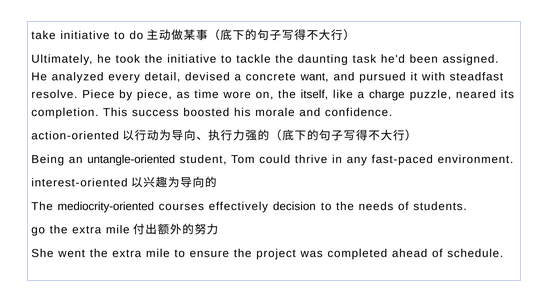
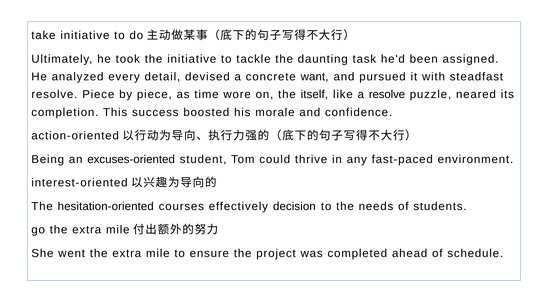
a charge: charge -> resolve
untangle-oriented: untangle-oriented -> excuses-oriented
mediocrity-oriented: mediocrity-oriented -> hesitation-oriented
